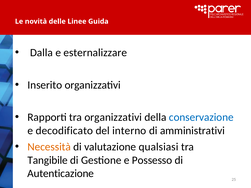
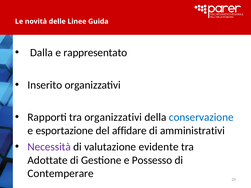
esternalizzare: esternalizzare -> rappresentato
decodificato: decodificato -> esportazione
interno: interno -> affidare
Necessità colour: orange -> purple
qualsiasi: qualsiasi -> evidente
Tangibile: Tangibile -> Adottate
Autenticazione: Autenticazione -> Contemperare
